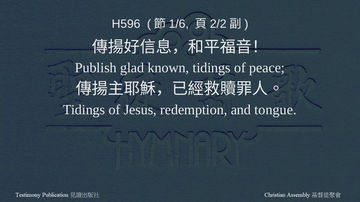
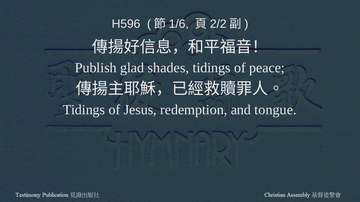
known: known -> shades
